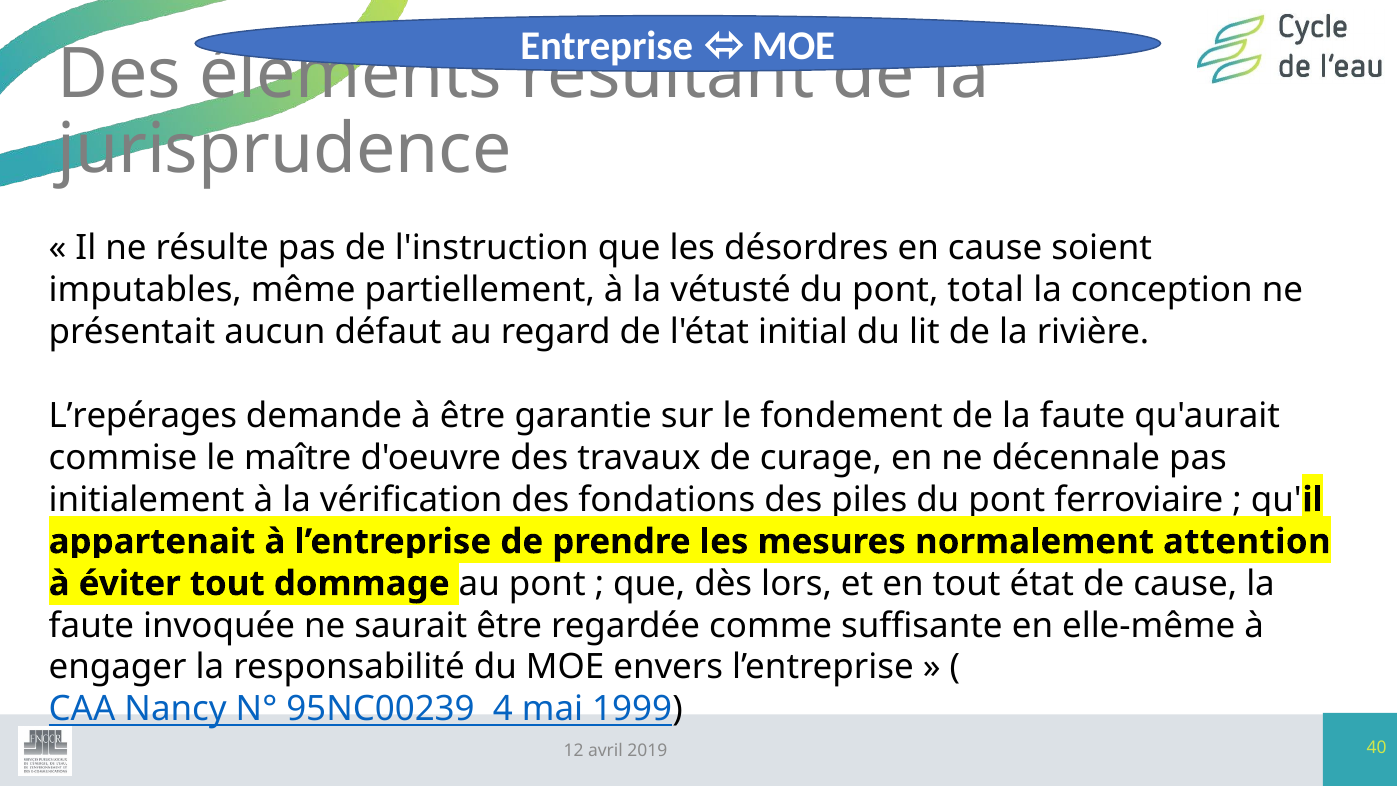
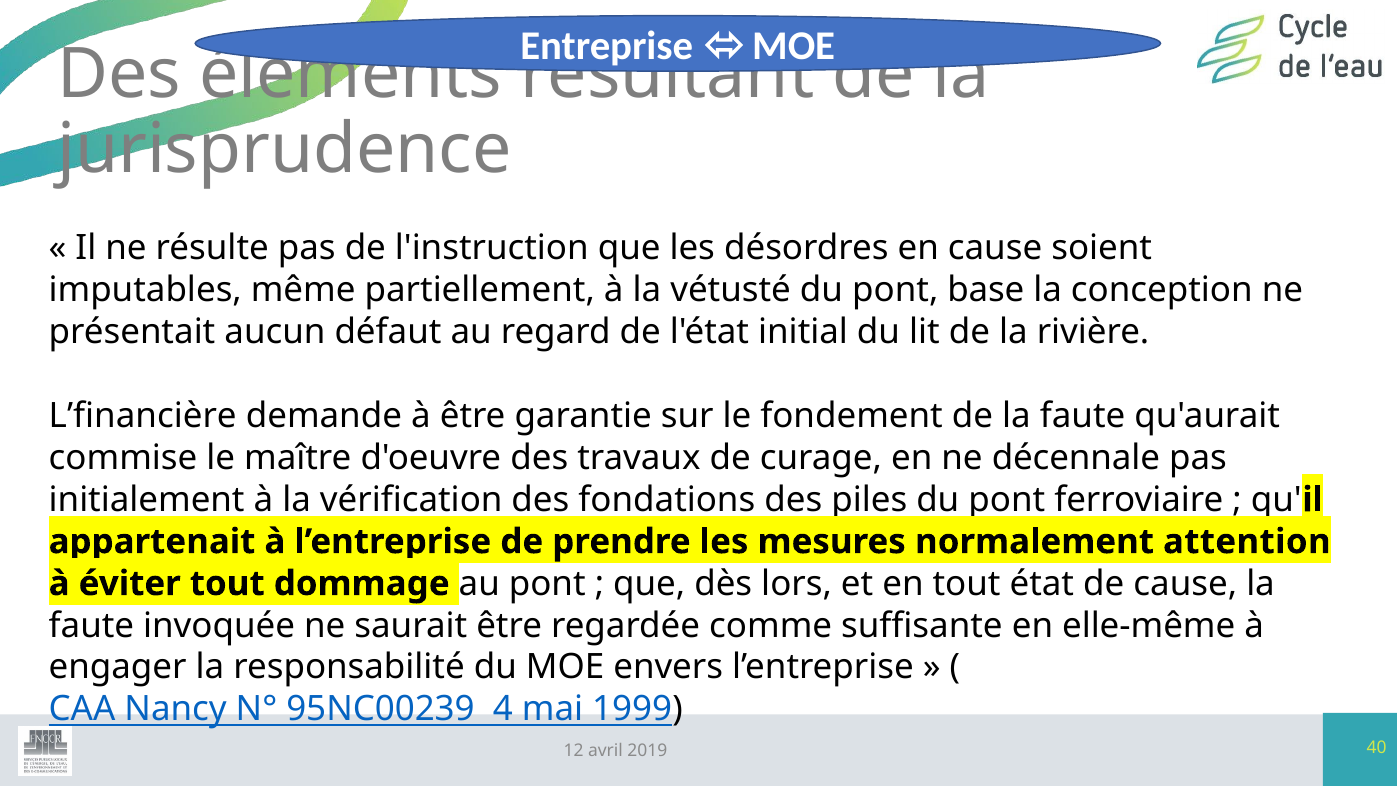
total: total -> base
L’repérages: L’repérages -> L’financière
